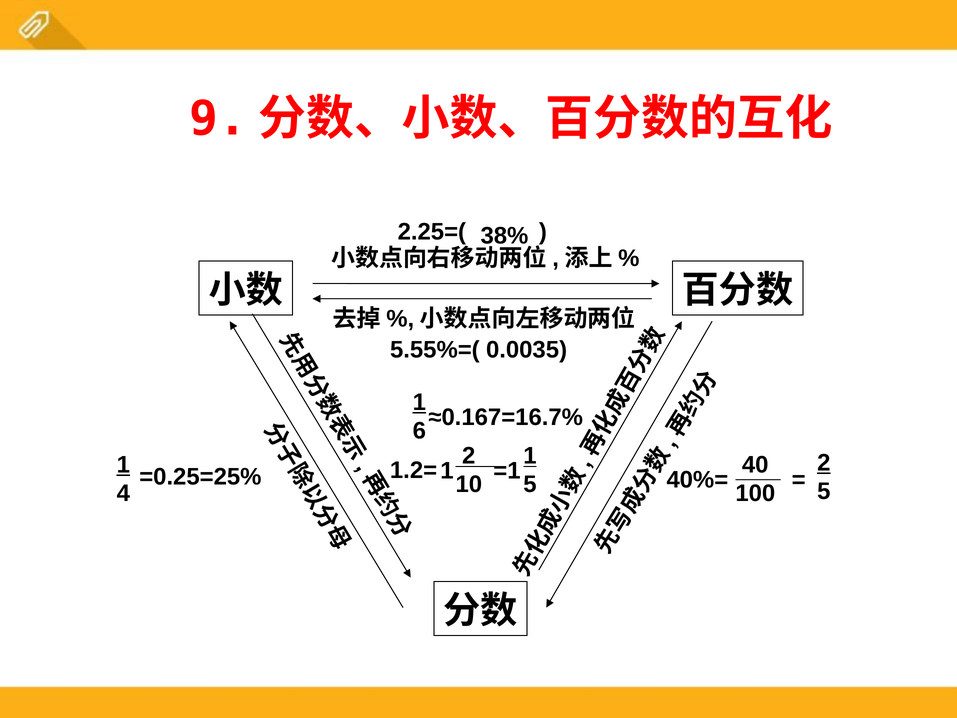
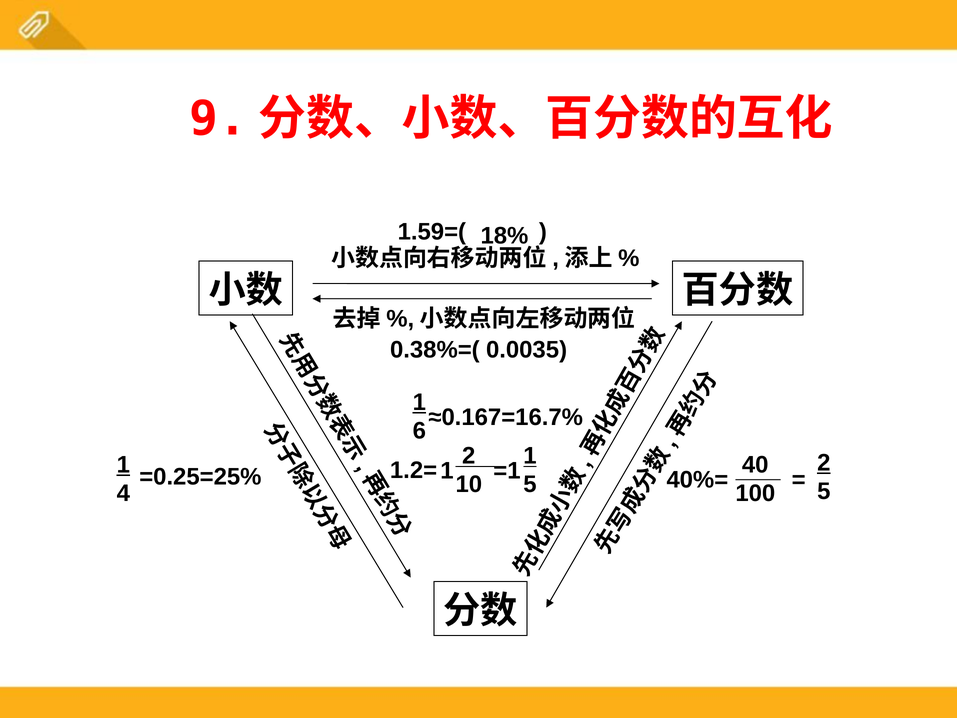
2.25=(: 2.25=( -> 1.59=(
38%: 38% -> 18%
5.55%=(: 5.55%=( -> 0.38%=(
